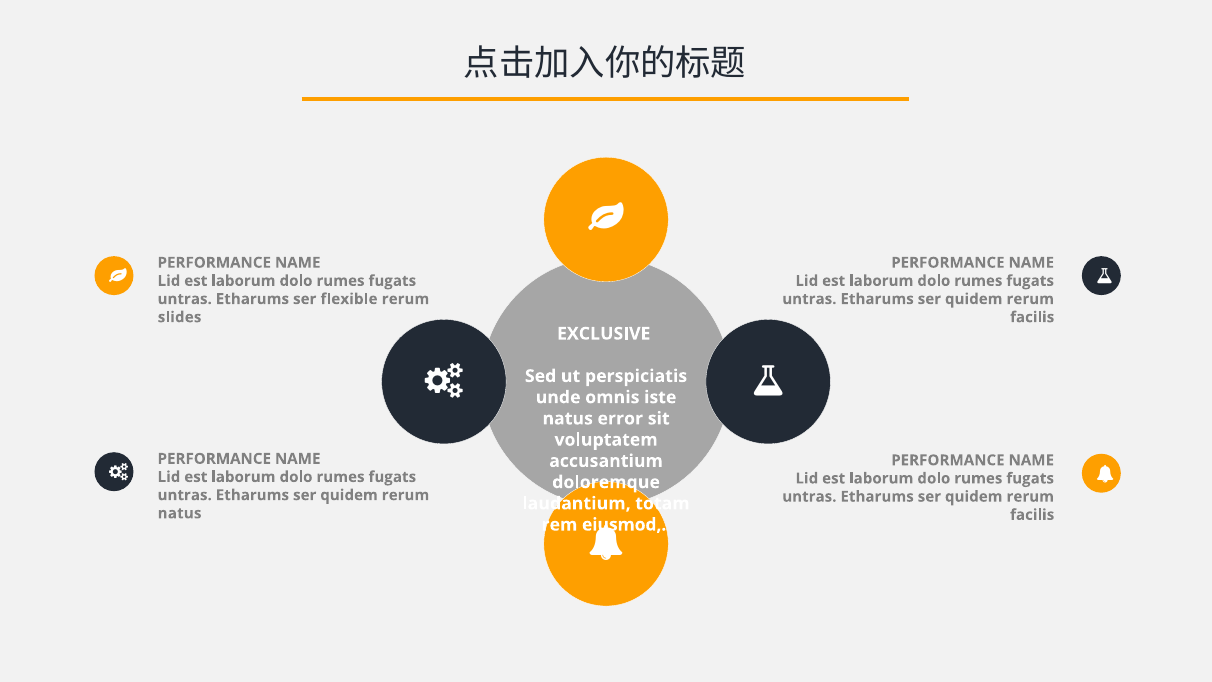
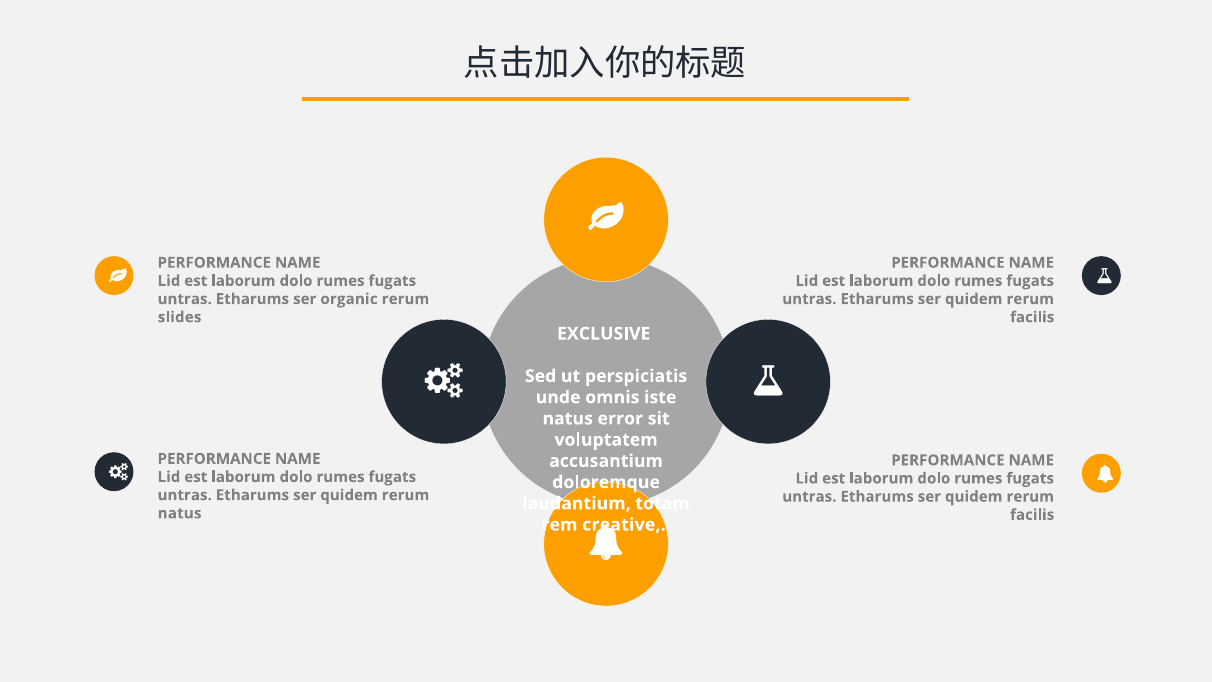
flexible: flexible -> organic
eiusmod: eiusmod -> creative
